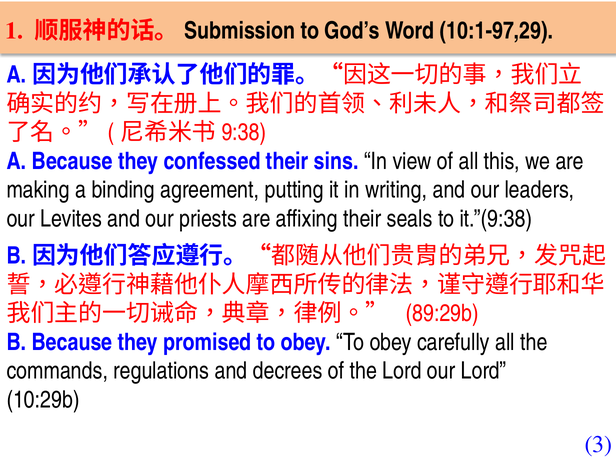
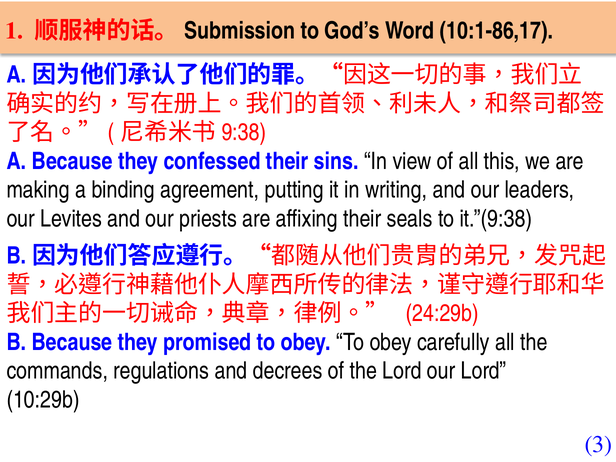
10:1-97,29: 10:1-97,29 -> 10:1-86,17
89:29b: 89:29b -> 24:29b
